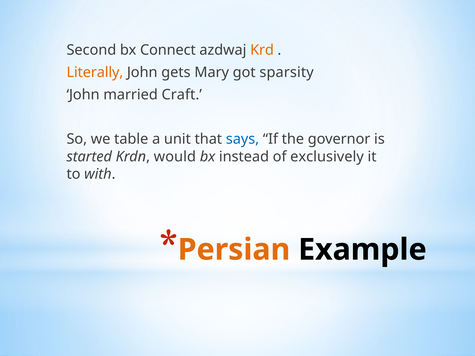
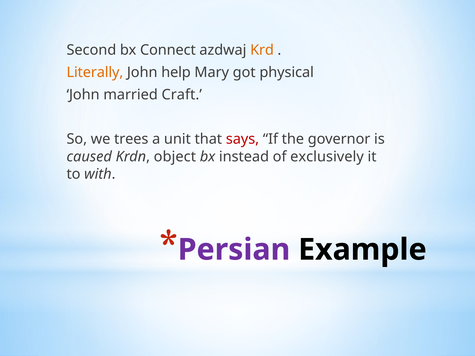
gets: gets -> help
sparsity: sparsity -> physical
table: table -> trees
says colour: blue -> red
started: started -> caused
would: would -> object
Persian colour: orange -> purple
